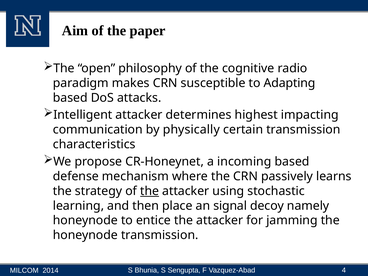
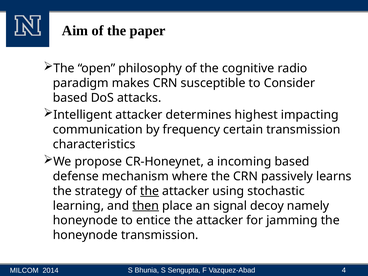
Adapting: Adapting -> Consider
physically: physically -> frequency
then underline: none -> present
